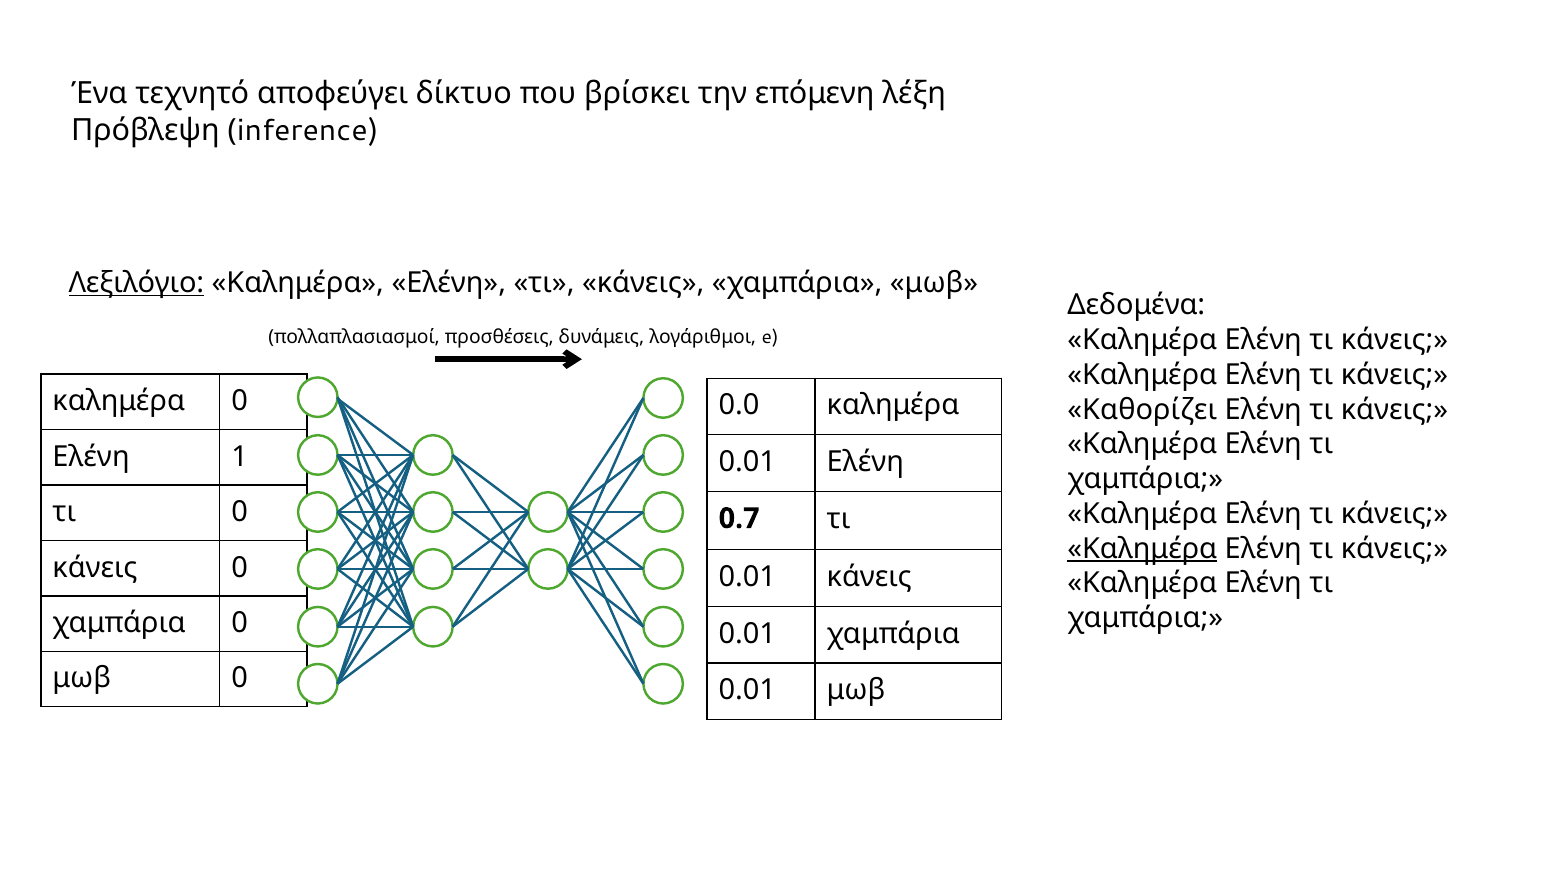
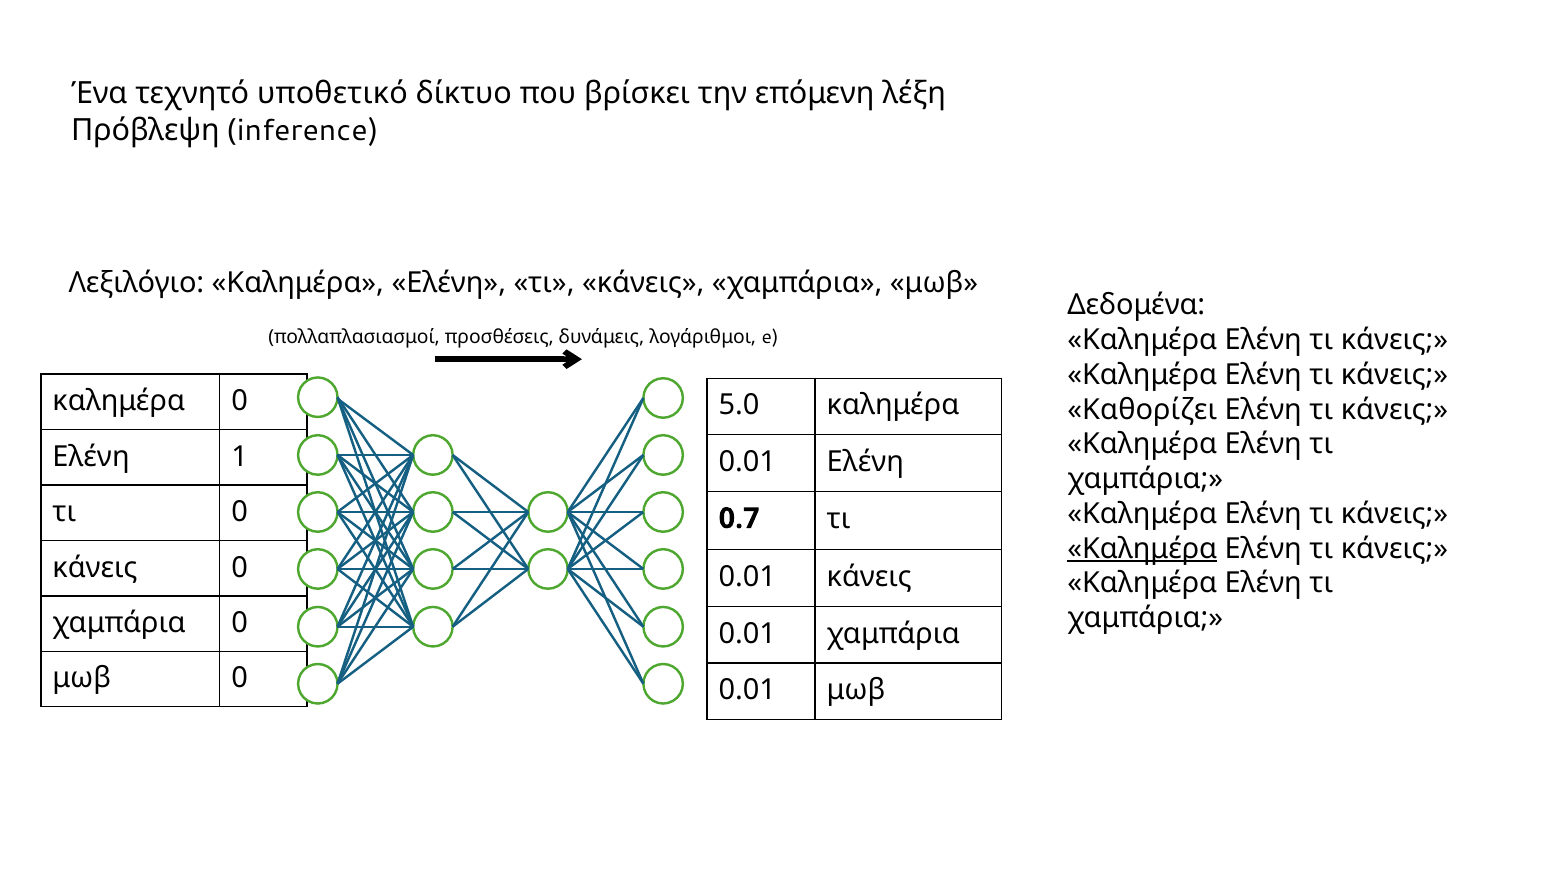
αποφεύγει: αποφεύγει -> υποθετικό
Λεξιλόγιο underline: present -> none
0.0: 0.0 -> 5.0
